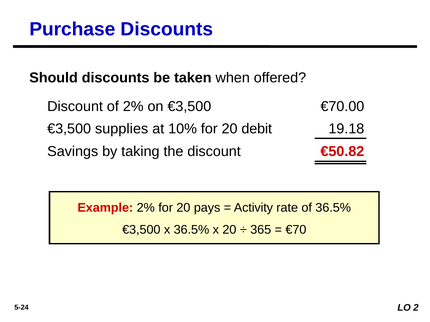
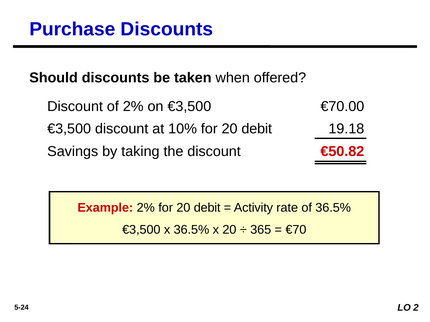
€3,500 supplies: supplies -> discount
2% for 20 pays: pays -> debit
